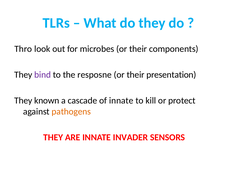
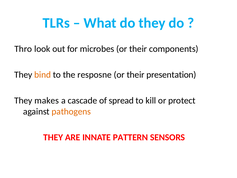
bind colour: purple -> orange
known: known -> makes
of innate: innate -> spread
INVADER: INVADER -> PATTERN
